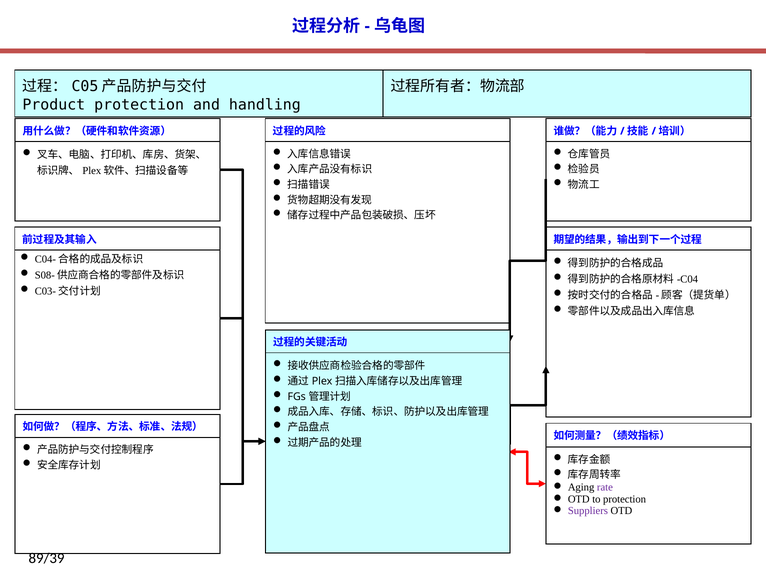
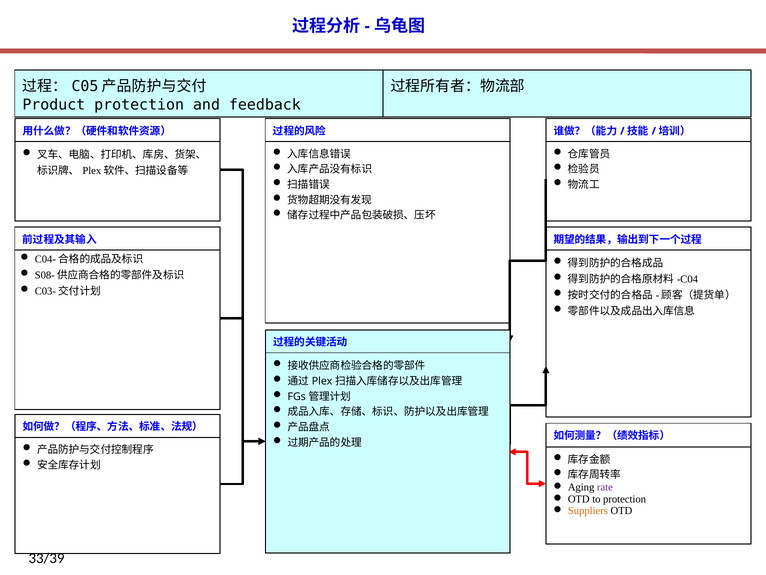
handling: handling -> feedback
Suppliers colour: purple -> orange
89/39: 89/39 -> 33/39
